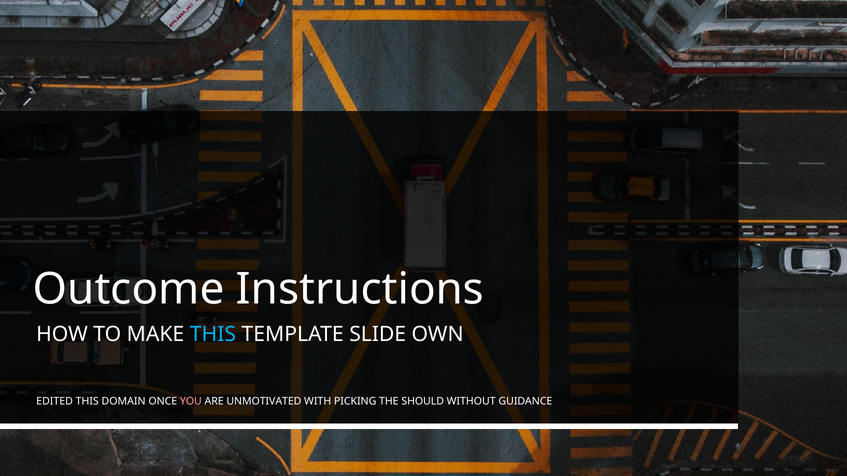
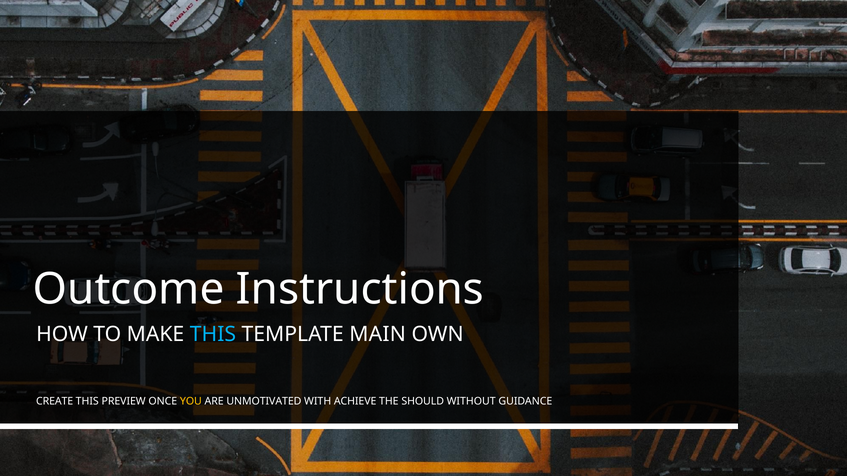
SLIDE: SLIDE -> MAIN
EDITED: EDITED -> CREATE
DOMAIN: DOMAIN -> PREVIEW
YOU colour: pink -> yellow
PICKING: PICKING -> ACHIEVE
